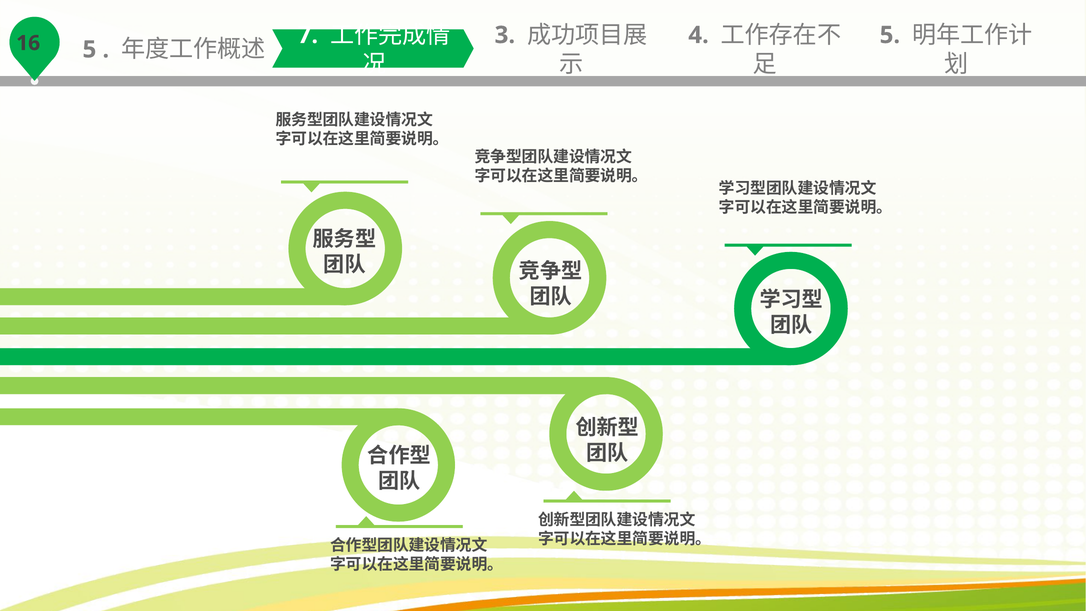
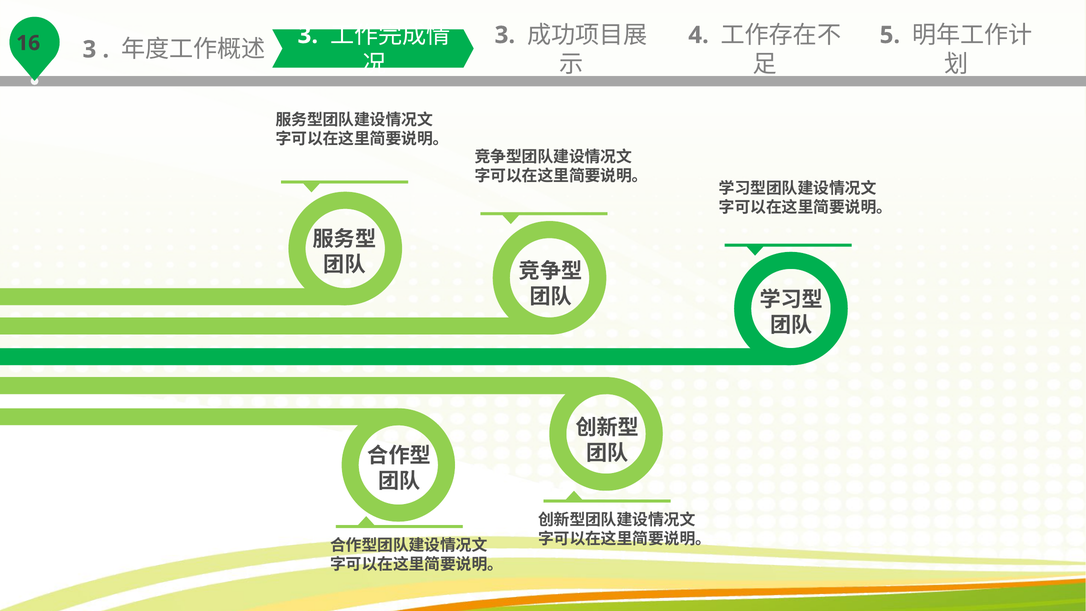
5 at (89, 50): 5 -> 3
7 at (308, 35): 7 -> 3
